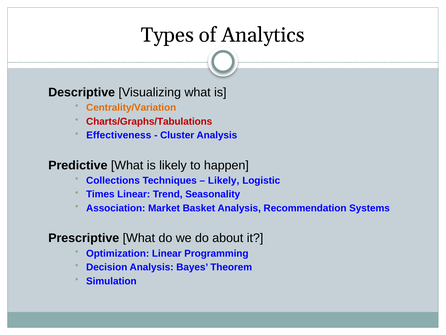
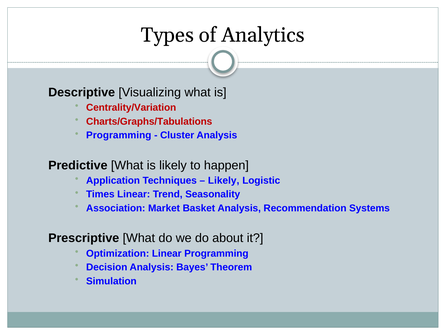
Centrality/Variation colour: orange -> red
Effectiveness at (119, 135): Effectiveness -> Programming
Collections: Collections -> Application
